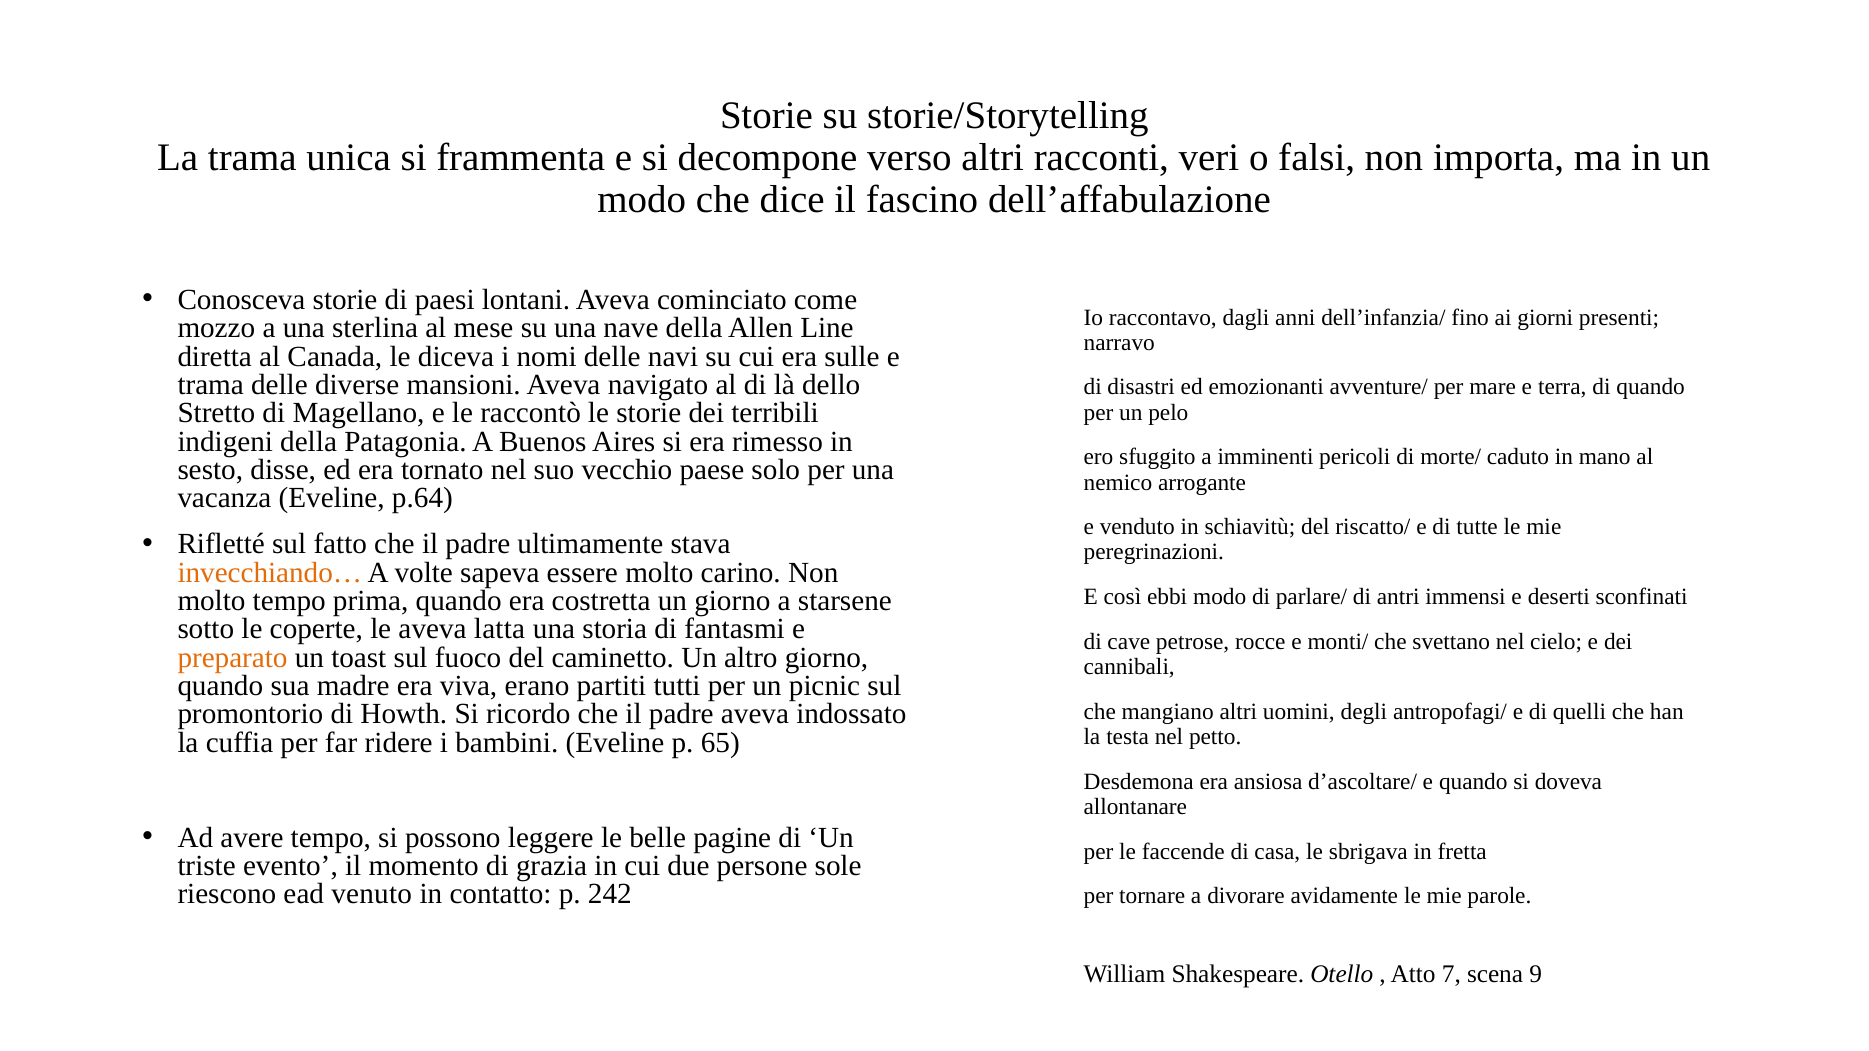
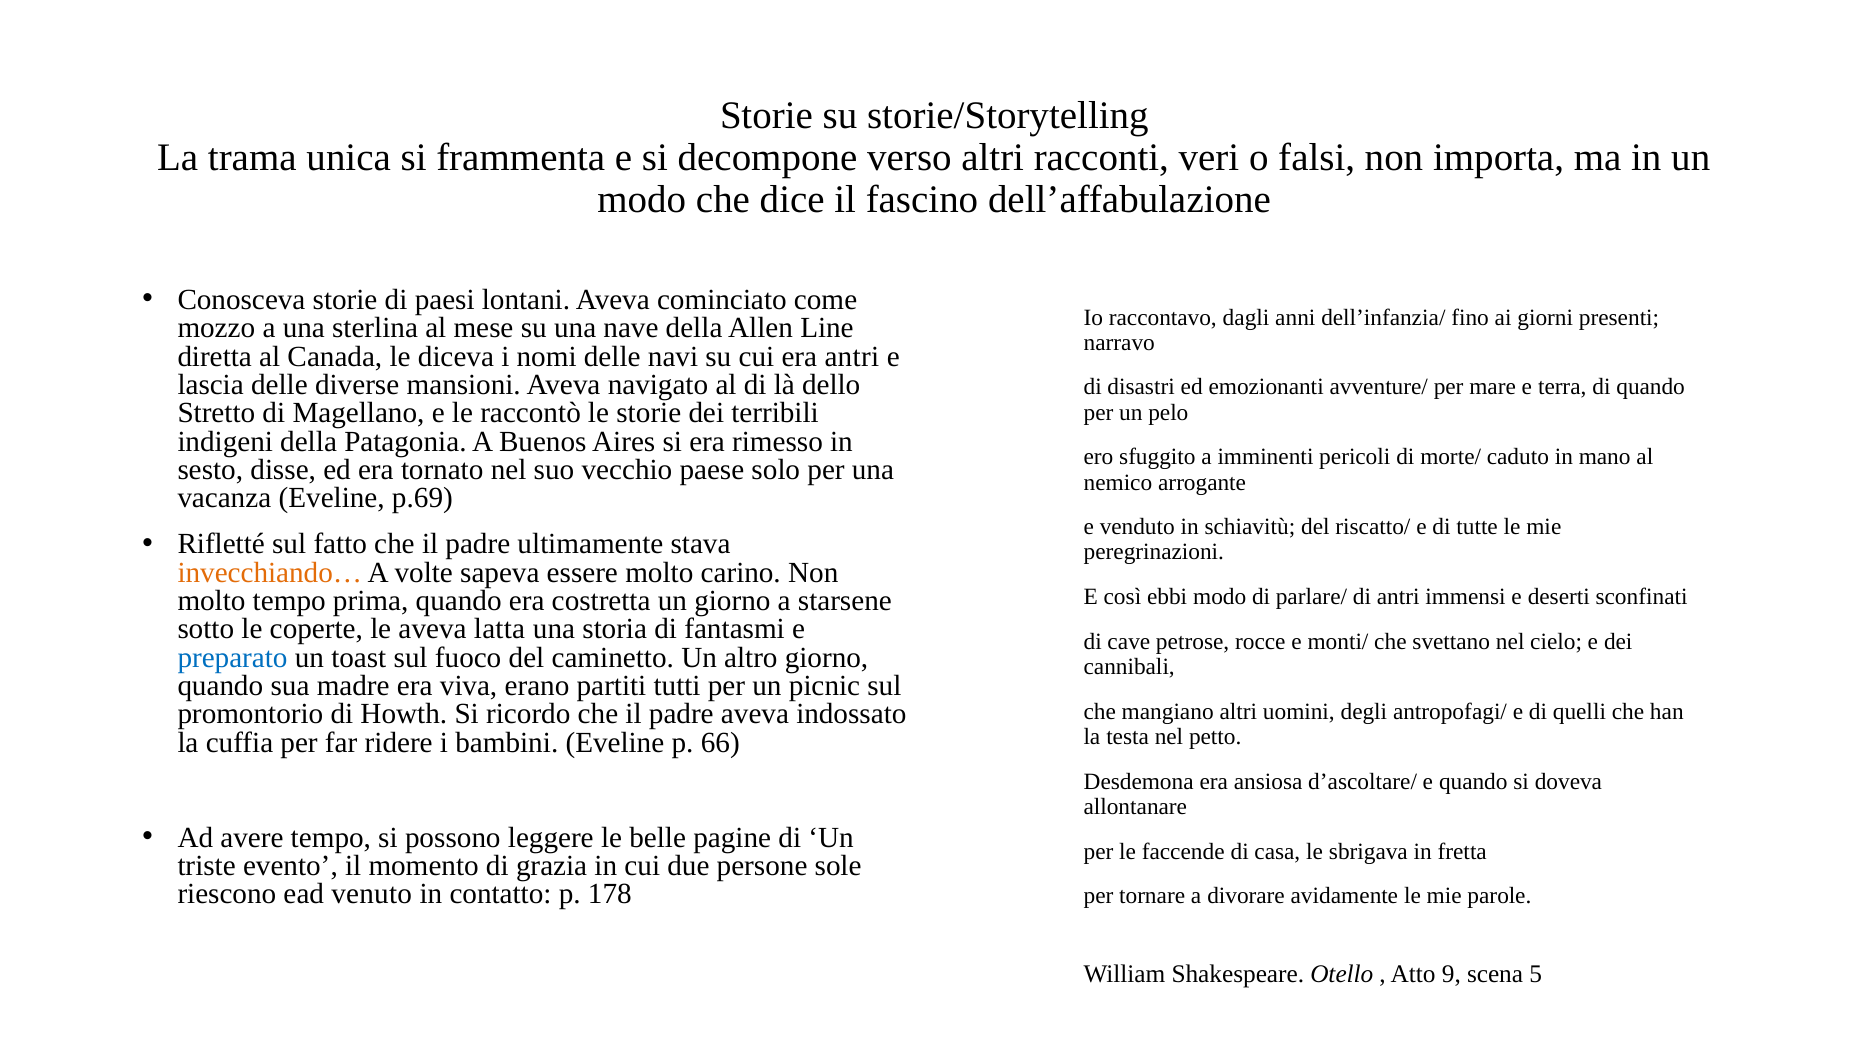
era sulle: sulle -> antri
trama at (211, 385): trama -> lascia
p.64: p.64 -> p.69
preparato colour: orange -> blue
65: 65 -> 66
242: 242 -> 178
7: 7 -> 9
9: 9 -> 5
